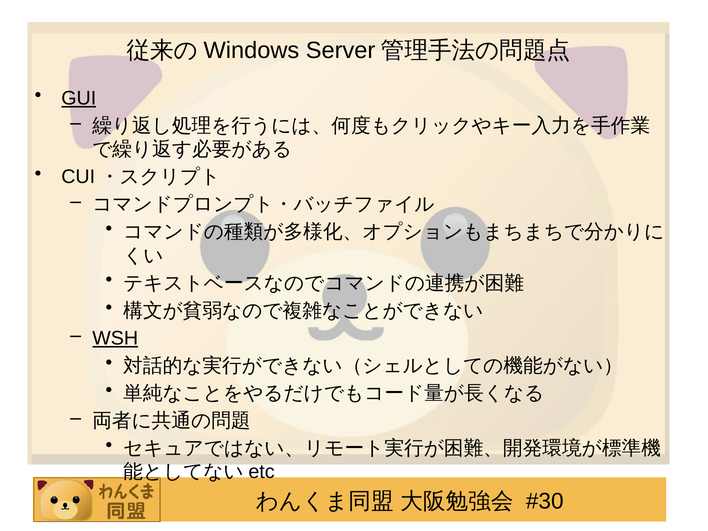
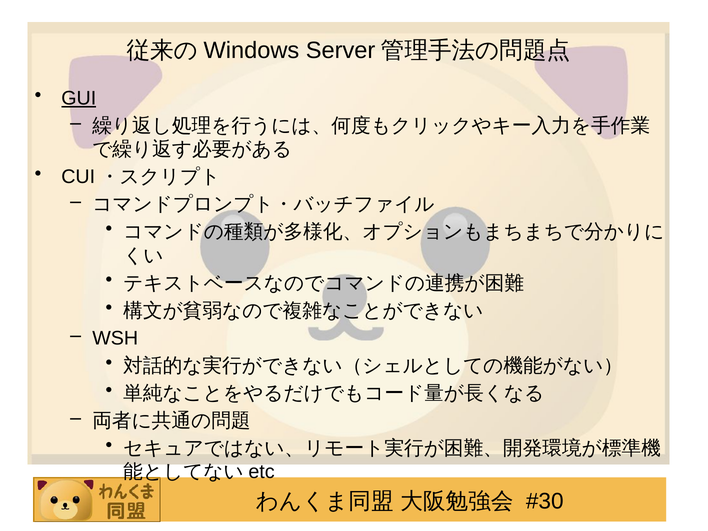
WSH underline: present -> none
